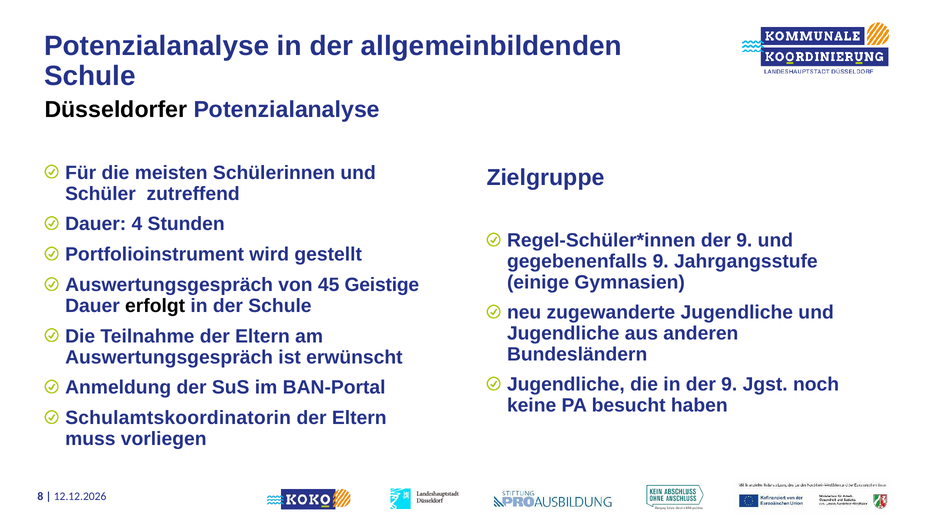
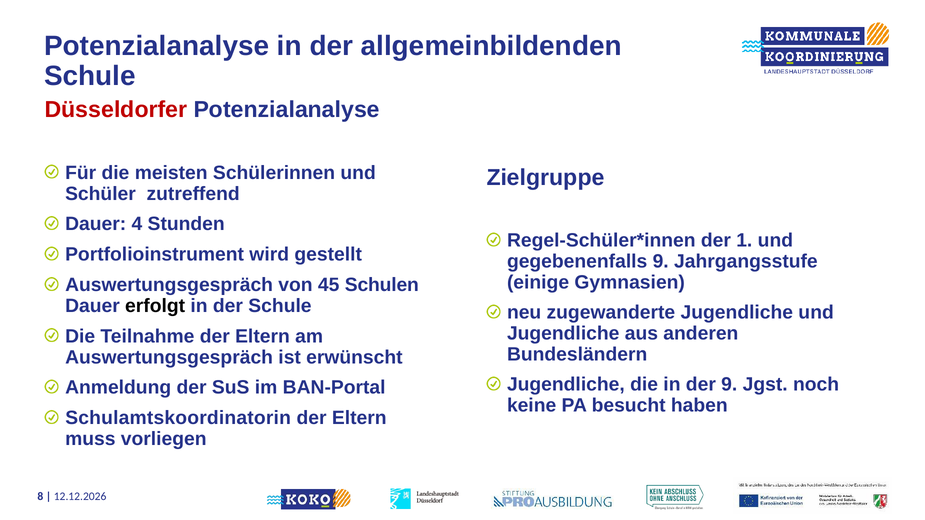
Düsseldorfer colour: black -> red
9 at (744, 241): 9 -> 1
Geistige: Geistige -> Schulen
